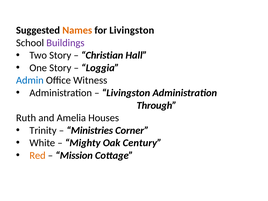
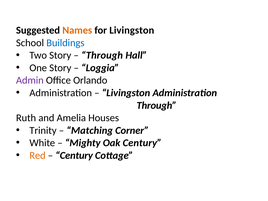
Buildings colour: purple -> blue
Christian at (102, 55): Christian -> Through
Admin colour: blue -> purple
Witness: Witness -> Orlando
Ministries: Ministries -> Matching
Mission at (74, 155): Mission -> Century
